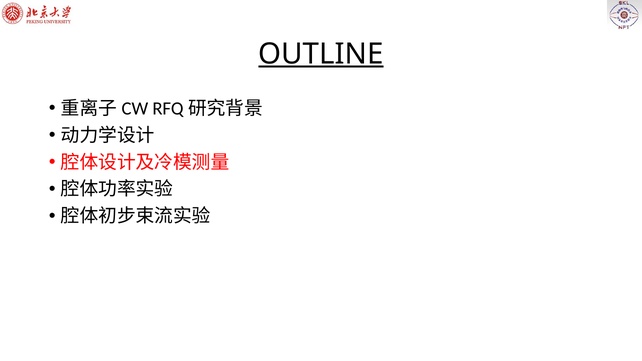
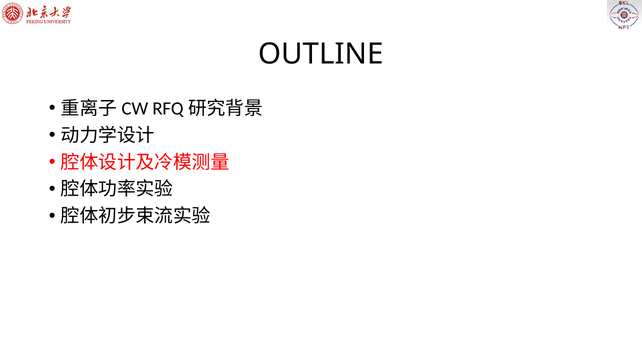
OUTLINE underline: present -> none
